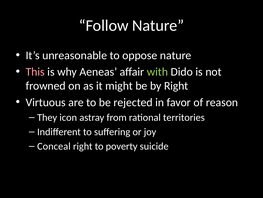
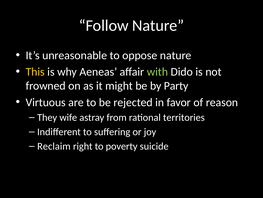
This colour: pink -> yellow
by Right: Right -> Party
icon: icon -> wife
Conceal: Conceal -> Reclaim
